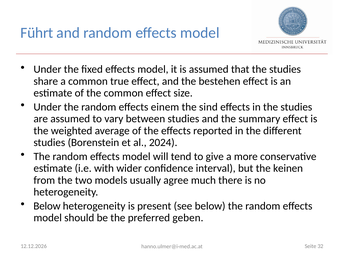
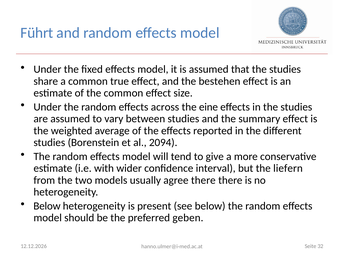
einem: einem -> across
sind: sind -> eine
2024: 2024 -> 2094
keinen: keinen -> liefern
agree much: much -> there
